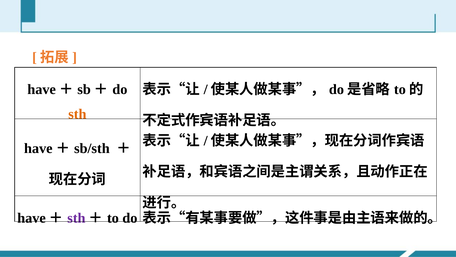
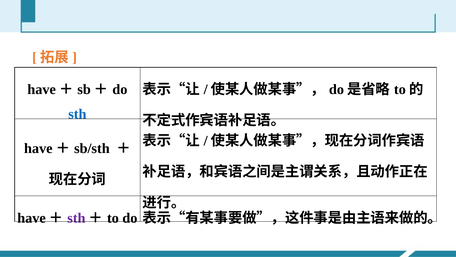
sth at (77, 114) colour: orange -> blue
